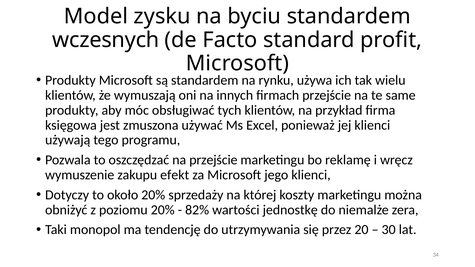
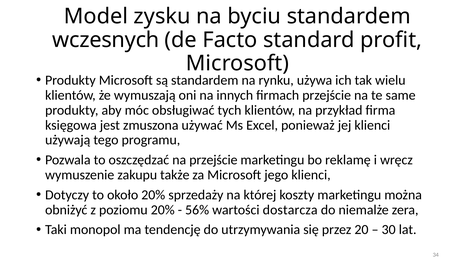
efekt: efekt -> także
82%: 82% -> 56%
jednostkę: jednostkę -> dostarcza
